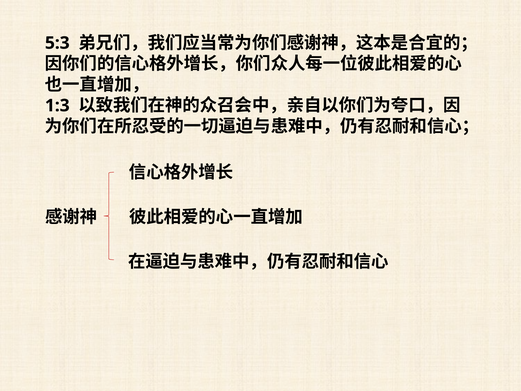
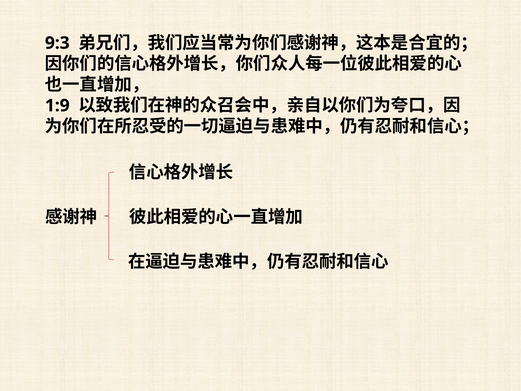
5:3: 5:3 -> 9:3
1:3: 1:3 -> 1:9
